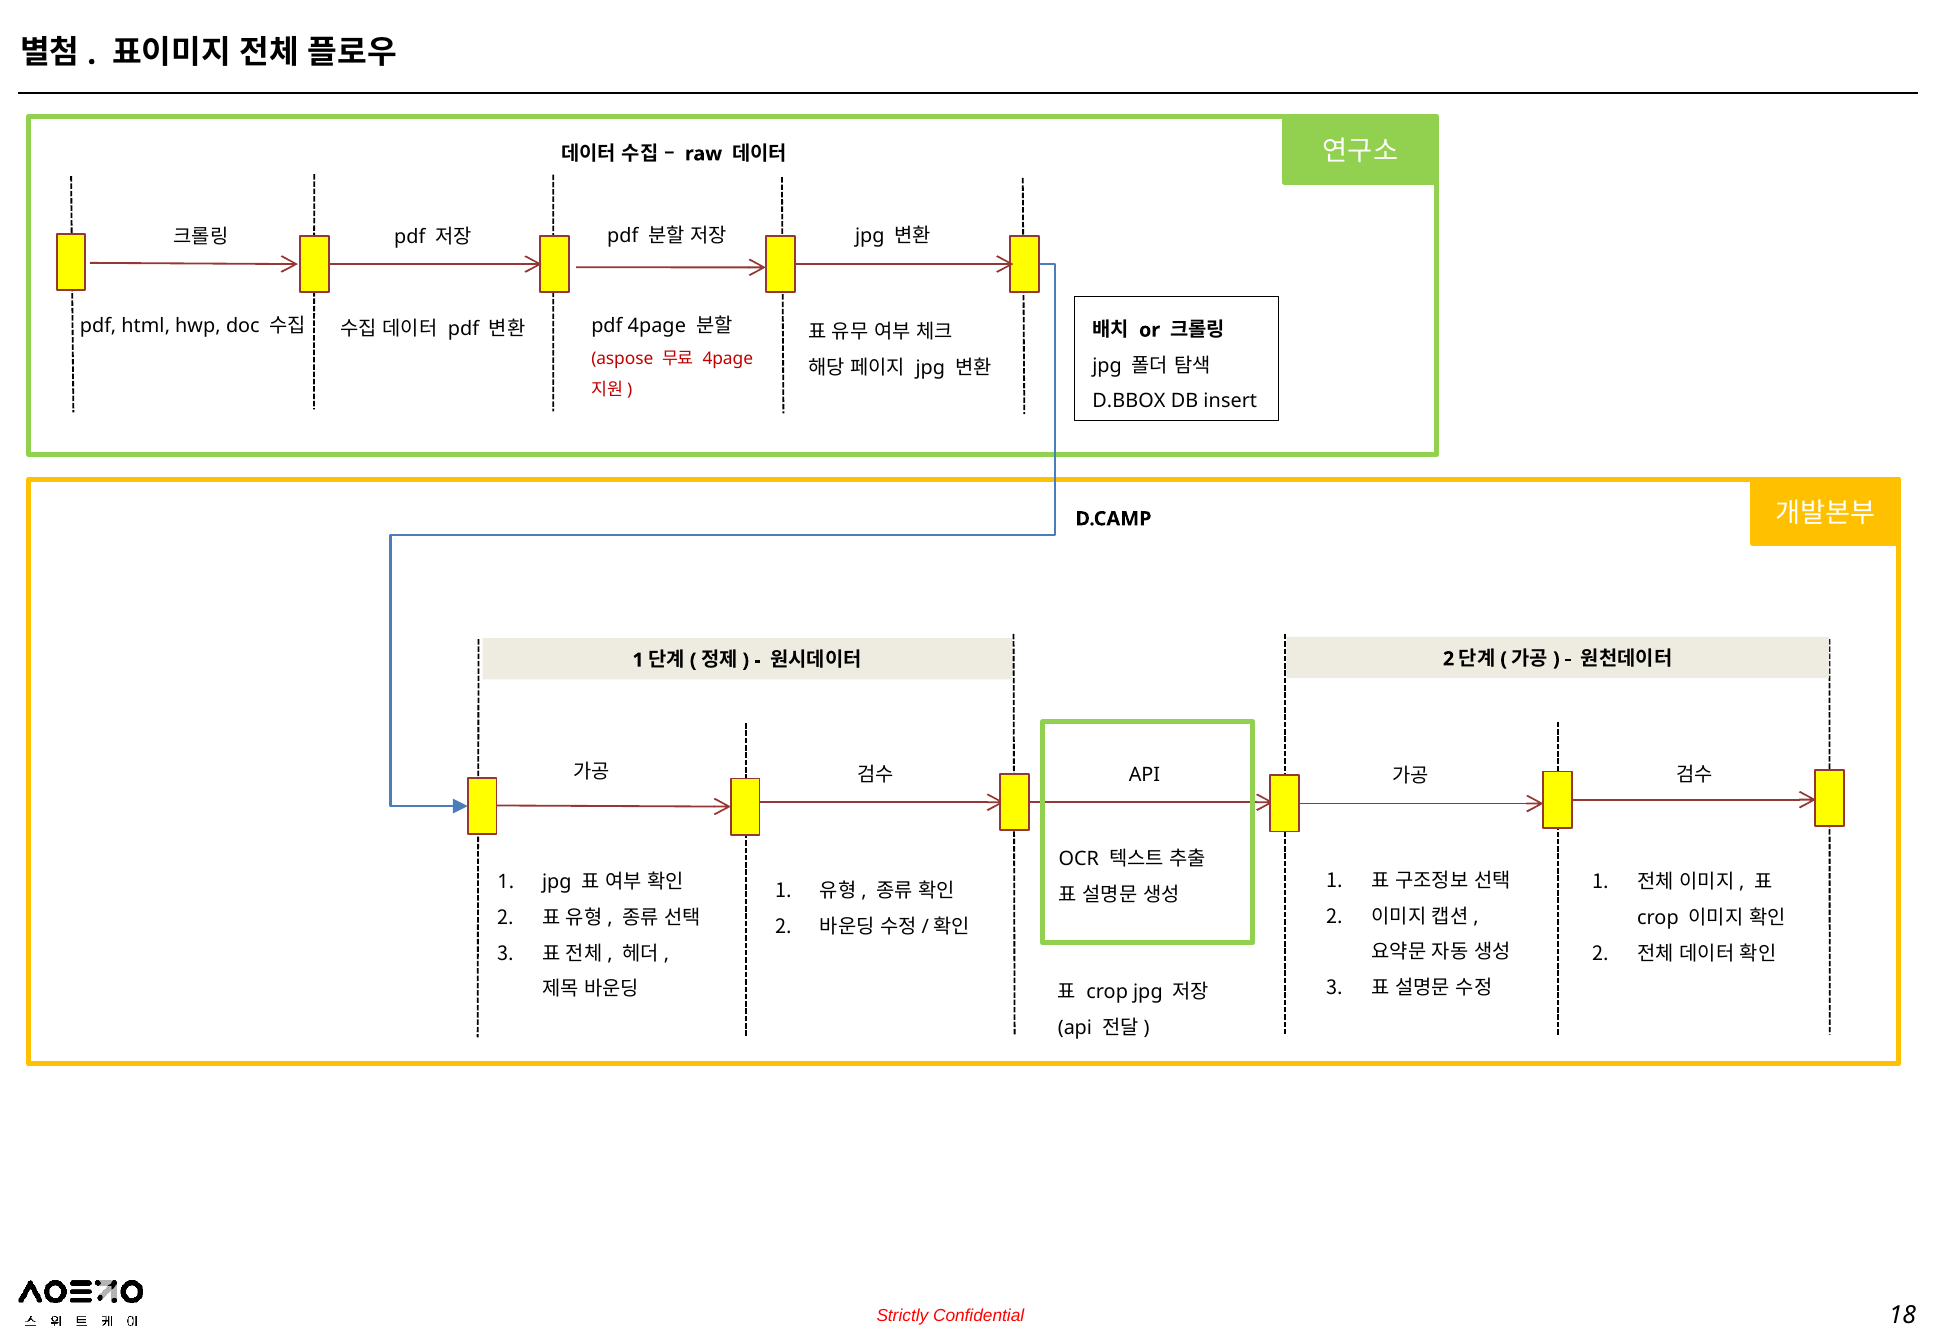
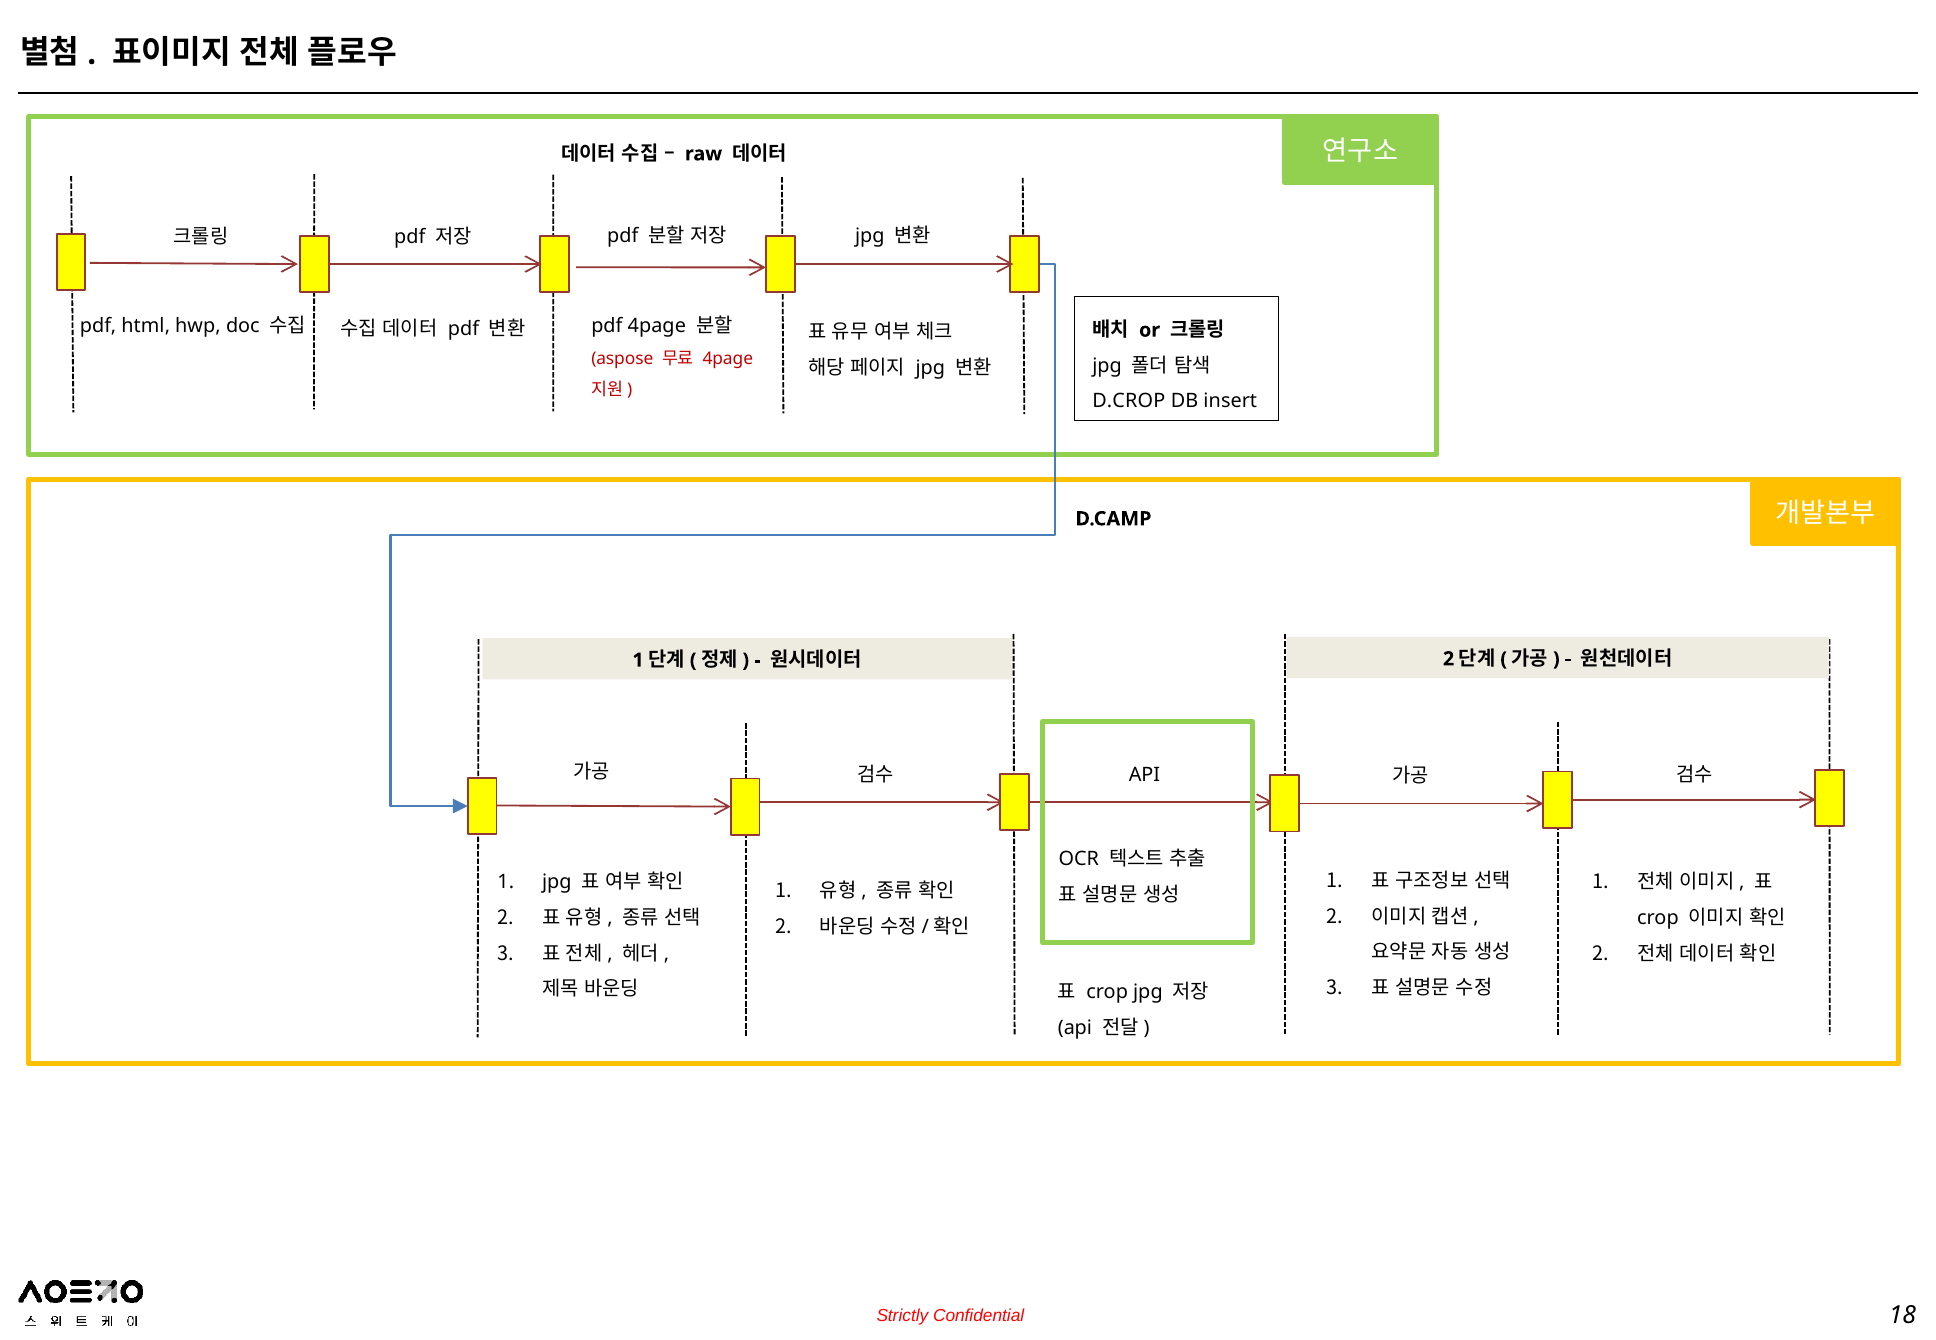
D.BBOX: D.BBOX -> D.CROP
